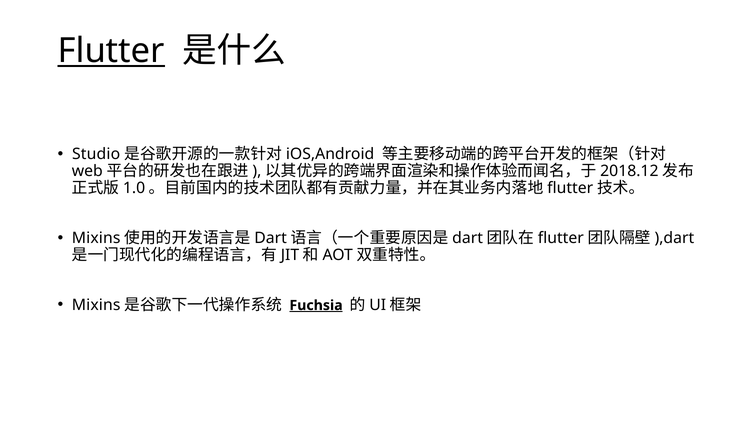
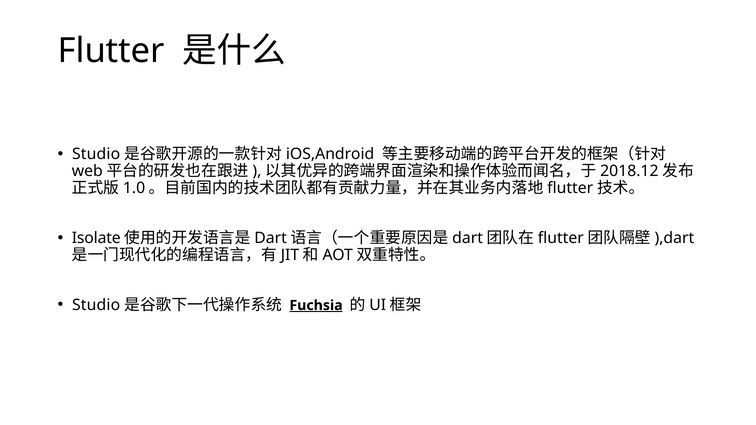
Flutter at (111, 51) underline: present -> none
Mixins at (96, 238): Mixins -> Isolate
Mixins at (96, 305): Mixins -> Studio
